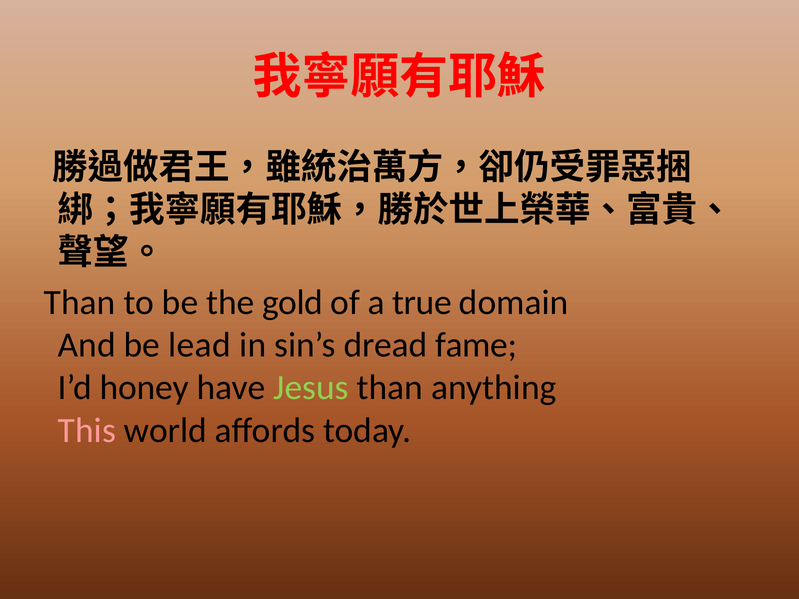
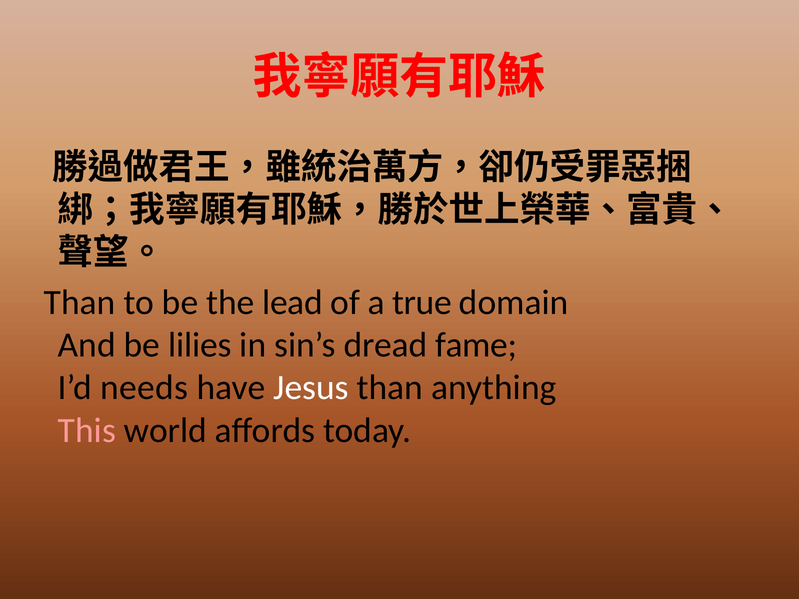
gold: gold -> lead
lead: lead -> lilies
honey: honey -> needs
Jesus colour: light green -> white
